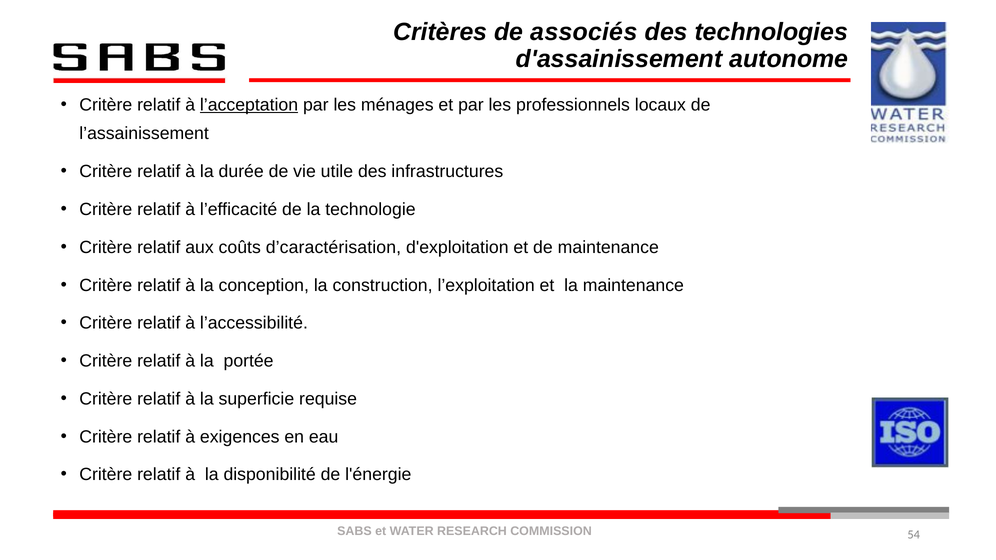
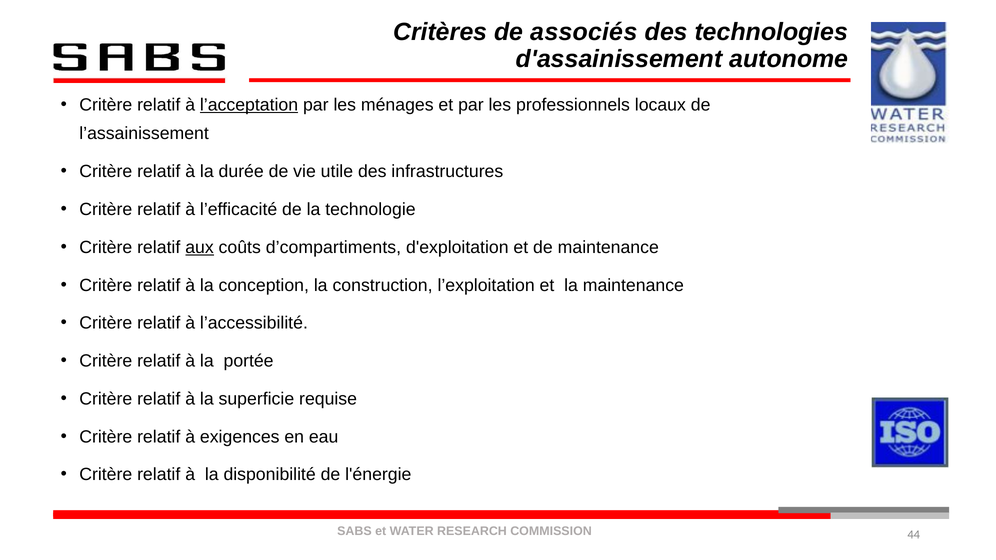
aux underline: none -> present
d’caractérisation: d’caractérisation -> d’compartiments
54: 54 -> 44
